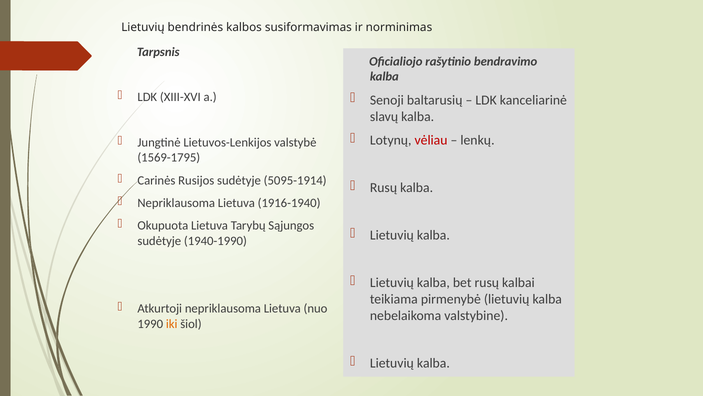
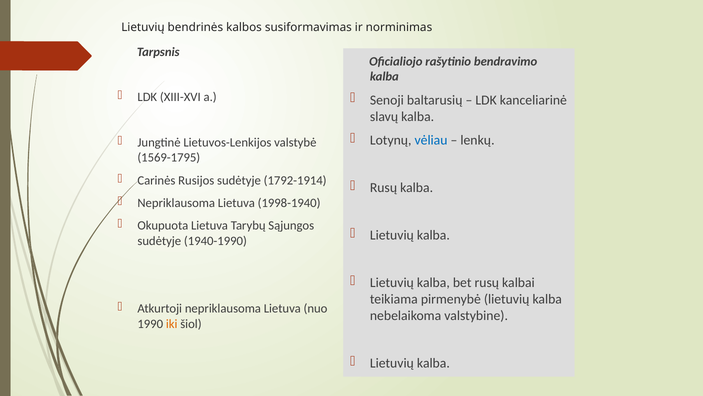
vėliau colour: red -> blue
5095-1914: 5095-1914 -> 1792-1914
1916-1940: 1916-1940 -> 1998-1940
